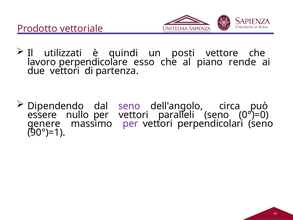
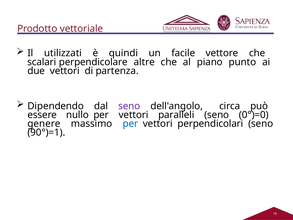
posti: posti -> facile
lavoro: lavoro -> scalari
esso: esso -> altre
rende: rende -> punto
per at (130, 123) colour: purple -> blue
